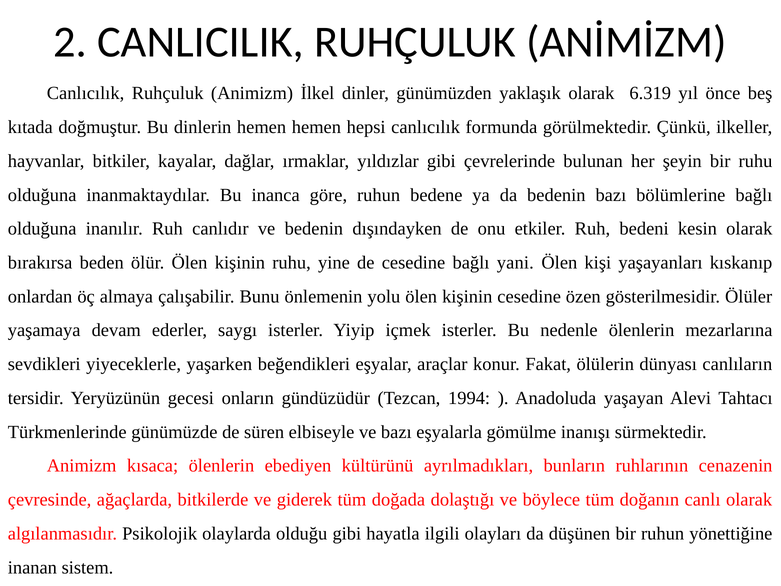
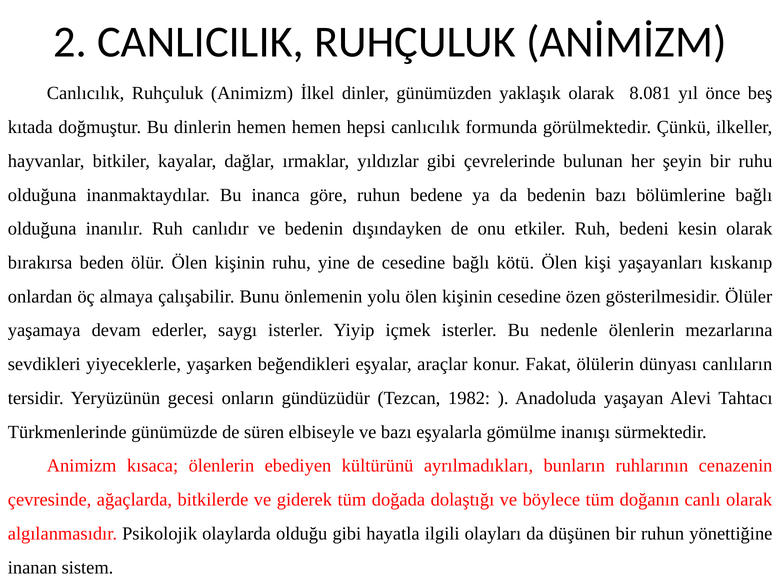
6.319: 6.319 -> 8.081
yani: yani -> kötü
1994: 1994 -> 1982
